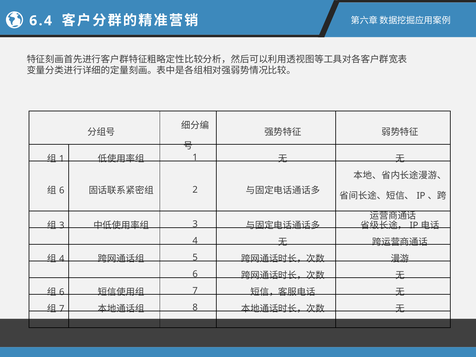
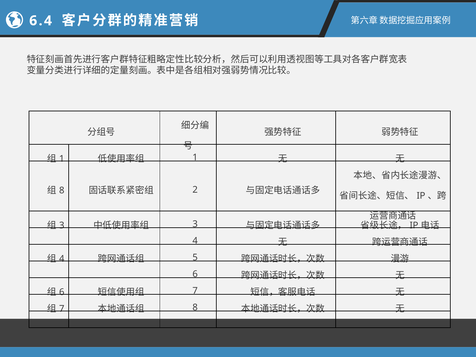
6 at (62, 190): 6 -> 8
